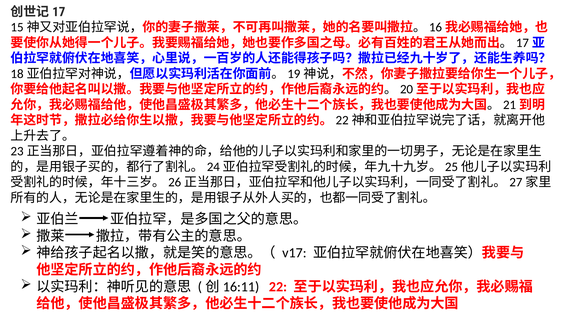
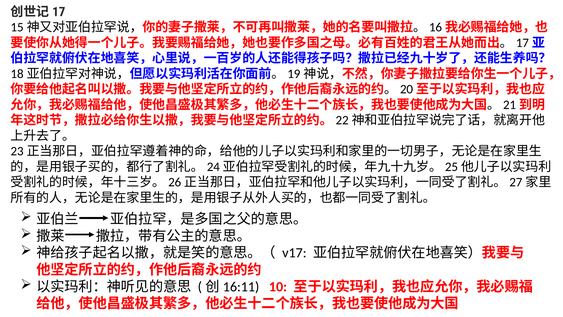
22: 22 -> 10
